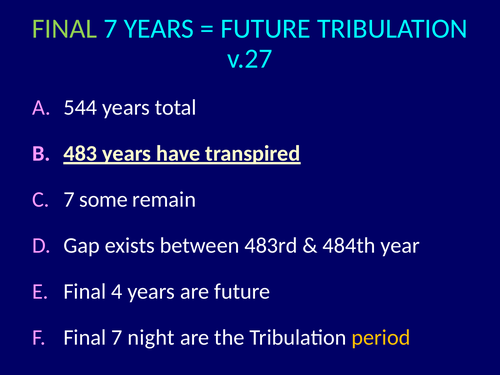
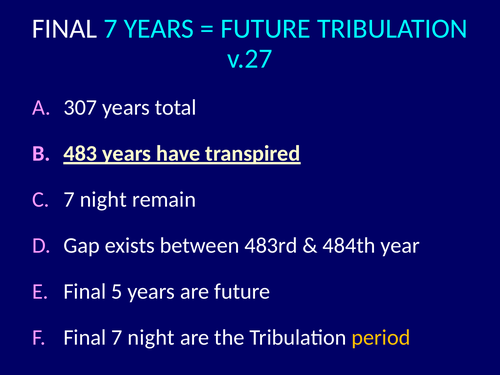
FINAL at (65, 29) colour: light green -> white
544: 544 -> 307
some at (104, 200): some -> night
4: 4 -> 5
